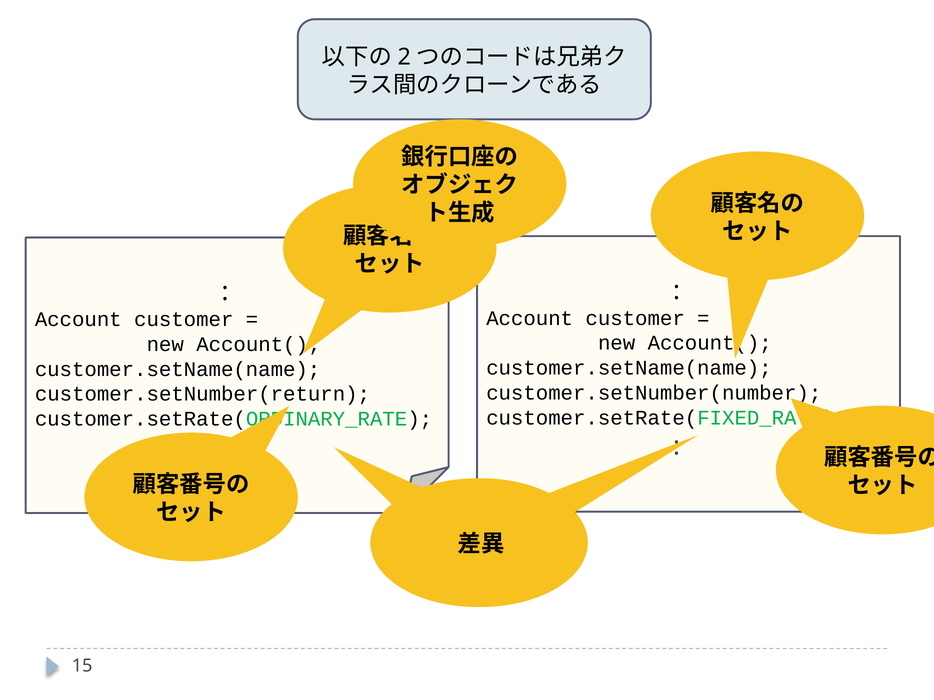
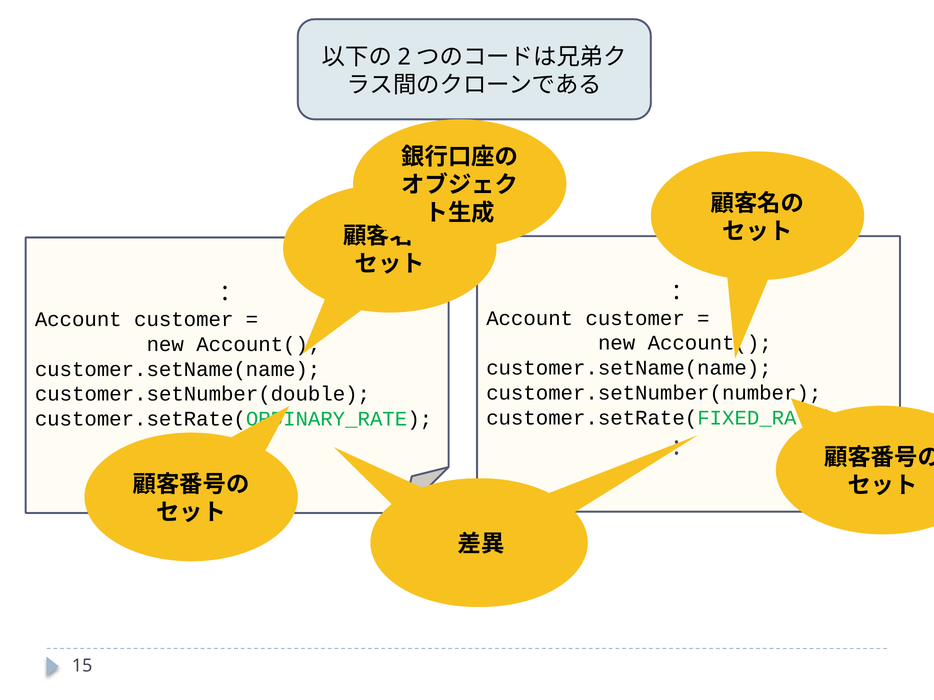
customer.setNumber(return: customer.setNumber(return -> customer.setNumber(double
